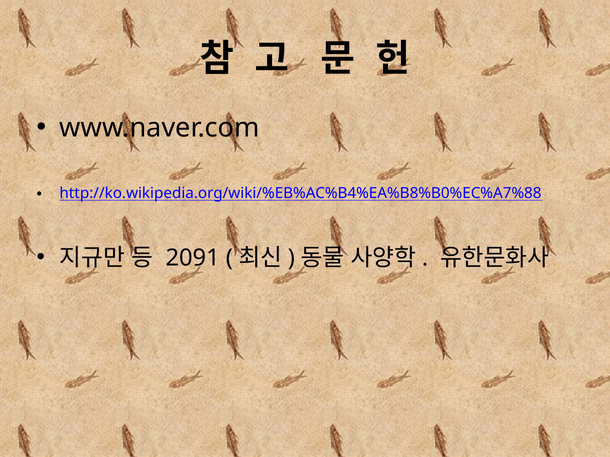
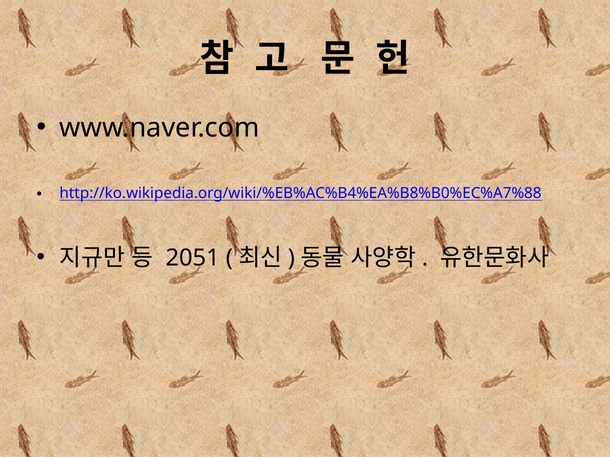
2091: 2091 -> 2051
